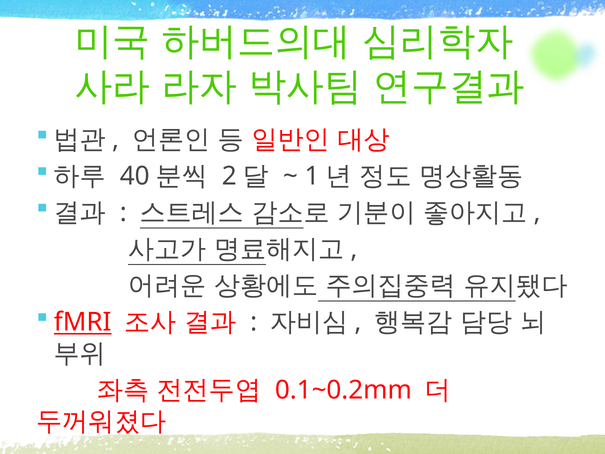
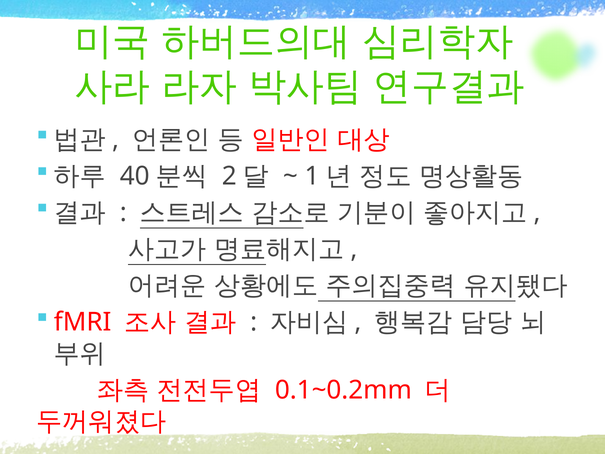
fMRI underline: present -> none
